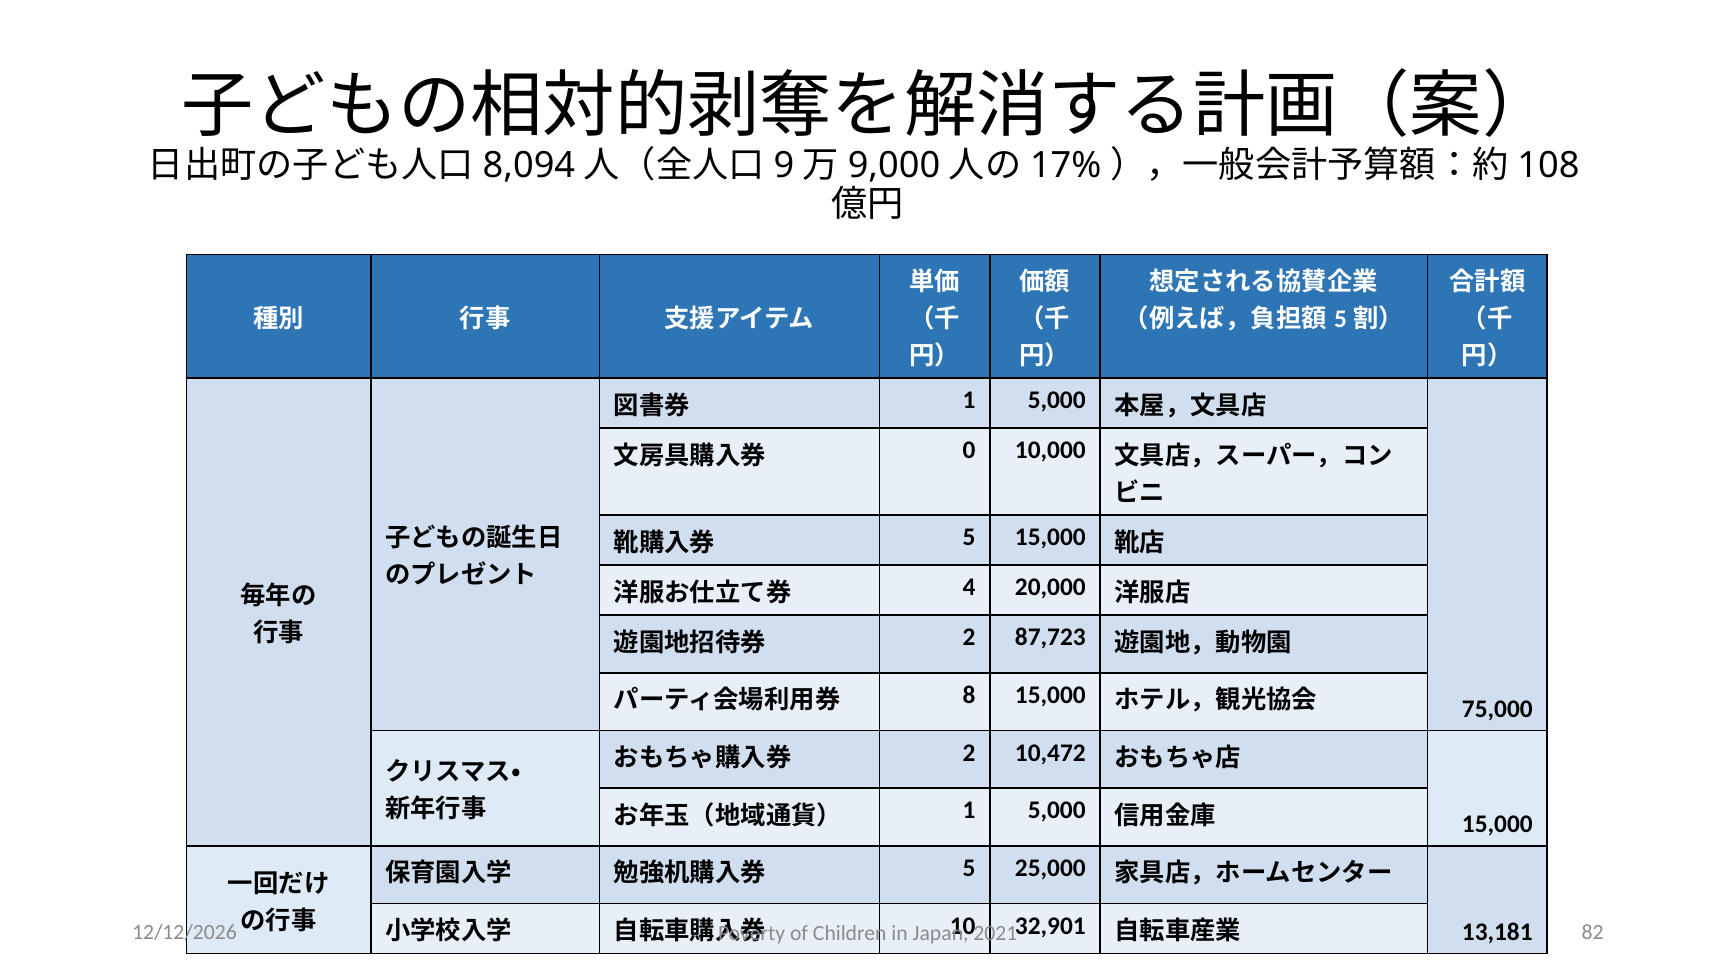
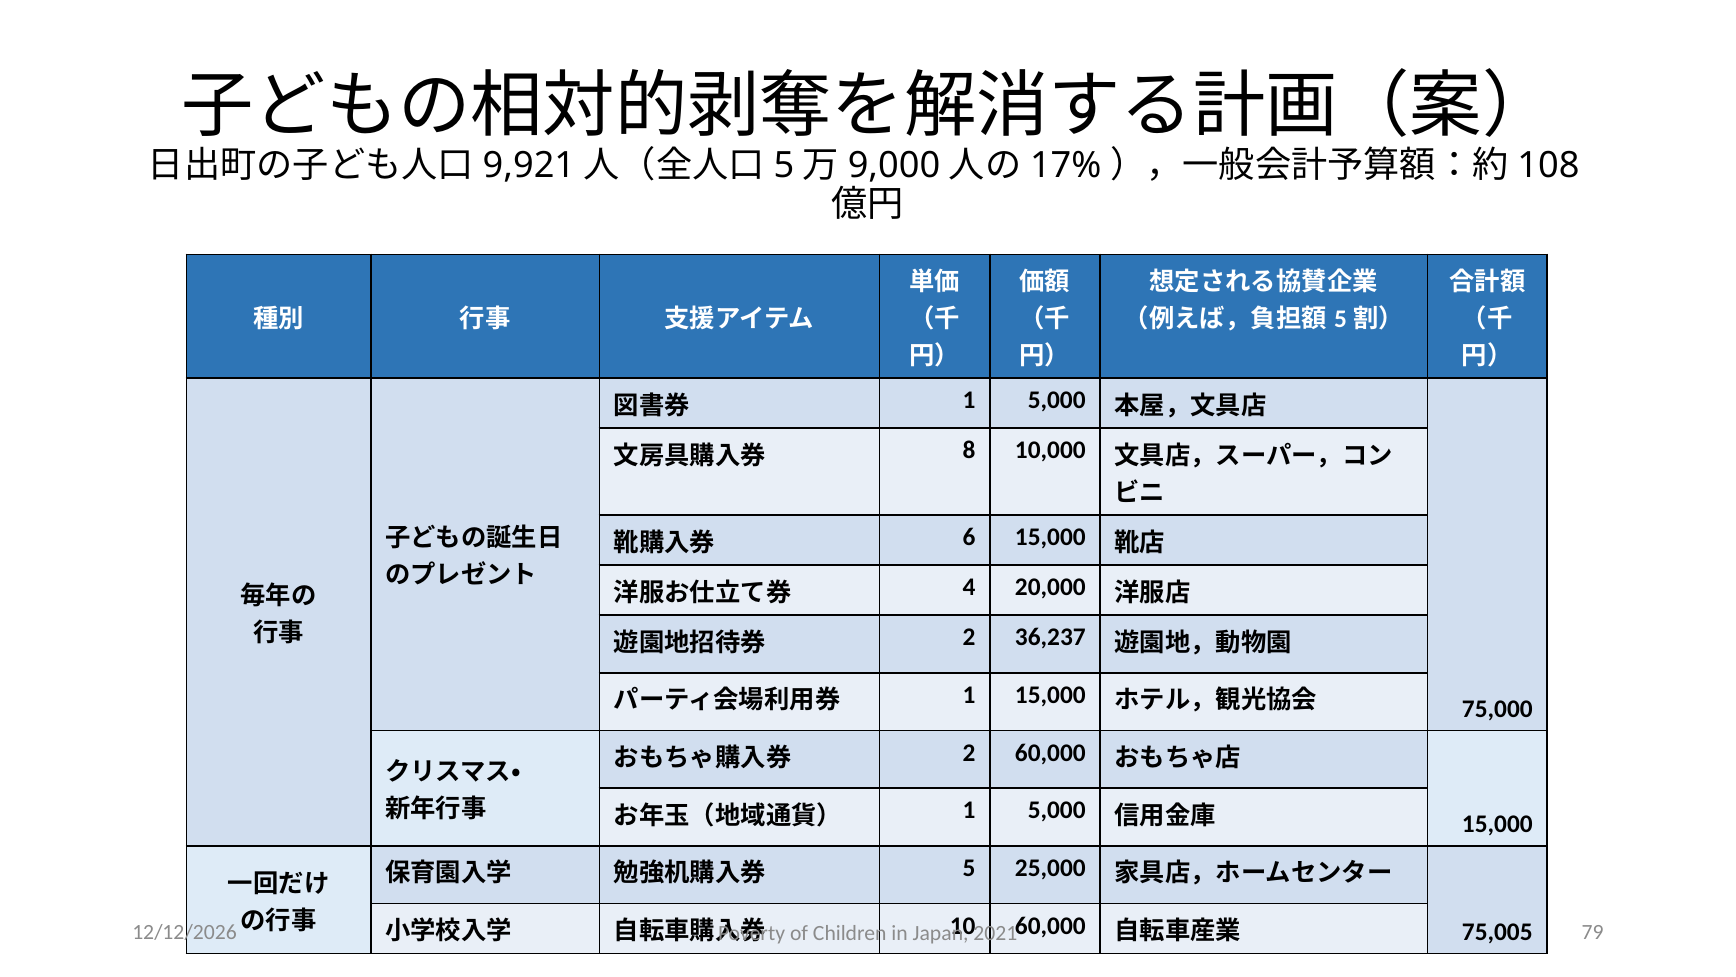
8,094: 8,094 -> 9,921
9 at (784, 166): 9 -> 5
0: 0 -> 8
5 at (969, 537): 5 -> 6
87,723: 87,723 -> 36,237
8 at (969, 695): 8 -> 1
2 10,472: 10,472 -> 60,000
32,901 at (1050, 925): 32,901 -> 60,000
13,181: 13,181 -> 75,005
82: 82 -> 79
